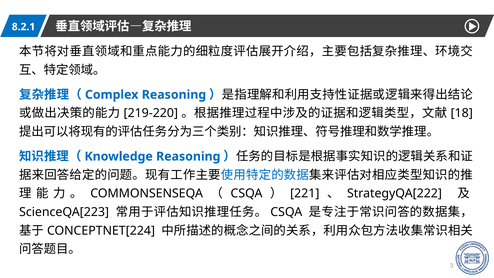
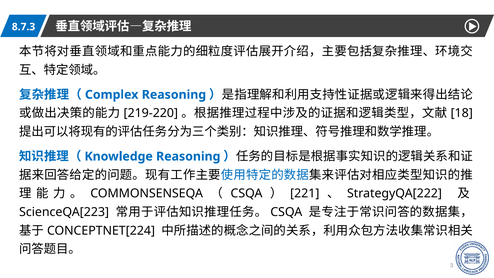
8.2.1: 8.2.1 -> 8.7.3
